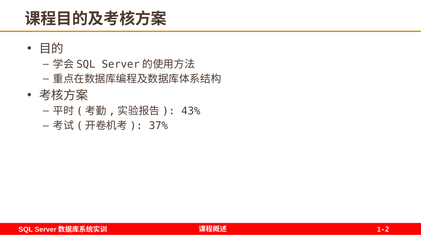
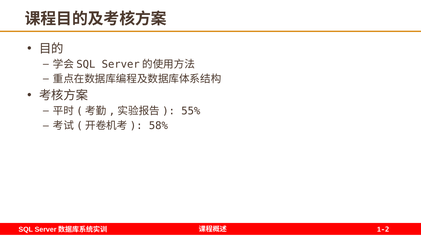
43%: 43% -> 55%
37%: 37% -> 58%
